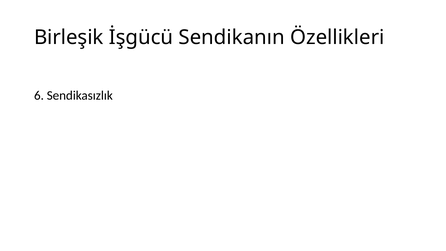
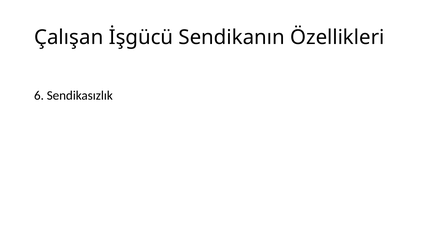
Birleşik: Birleşik -> Çalışan
